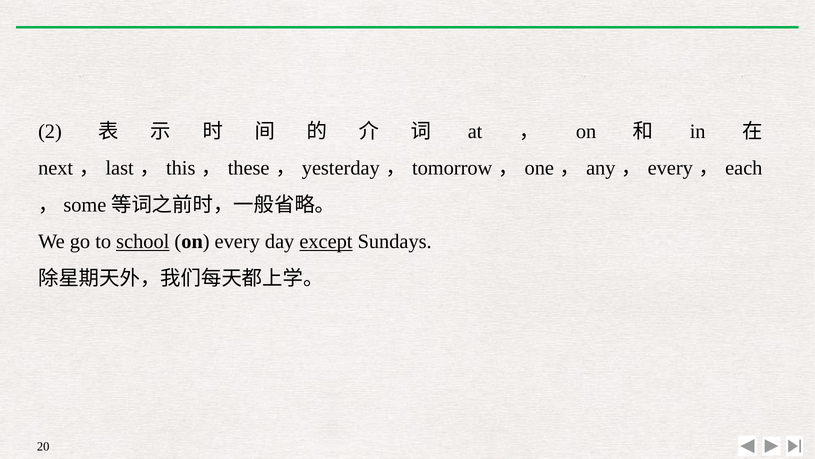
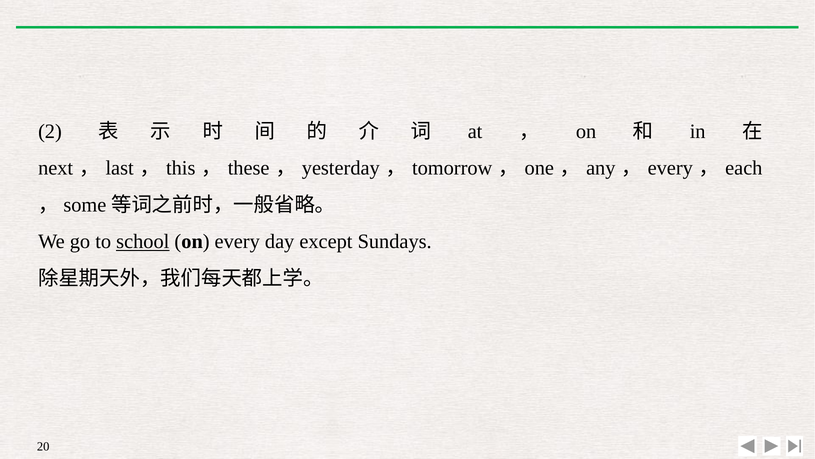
except underline: present -> none
